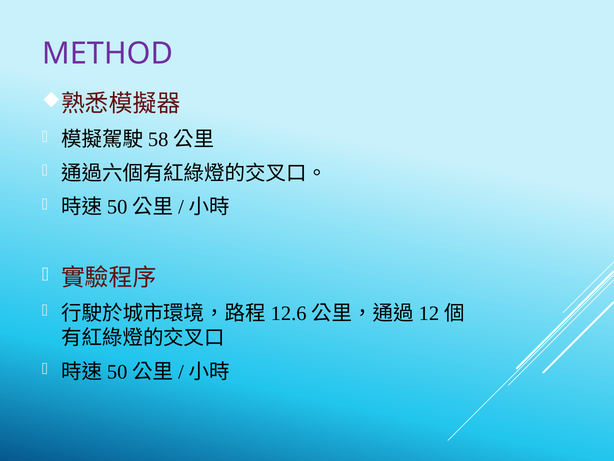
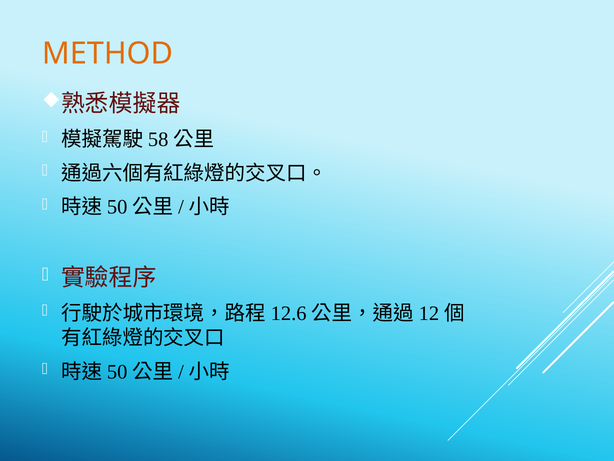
METHOD colour: purple -> orange
